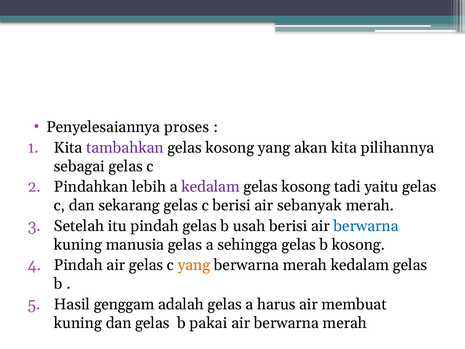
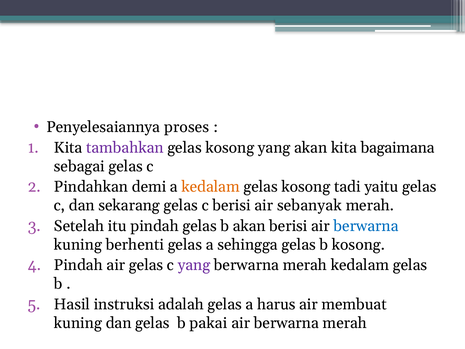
pilihannya: pilihannya -> bagaimana
lebih: lebih -> demi
kedalam at (211, 187) colour: purple -> orange
b usah: usah -> akan
manusia: manusia -> berhenti
yang at (194, 265) colour: orange -> purple
genggam: genggam -> instruksi
